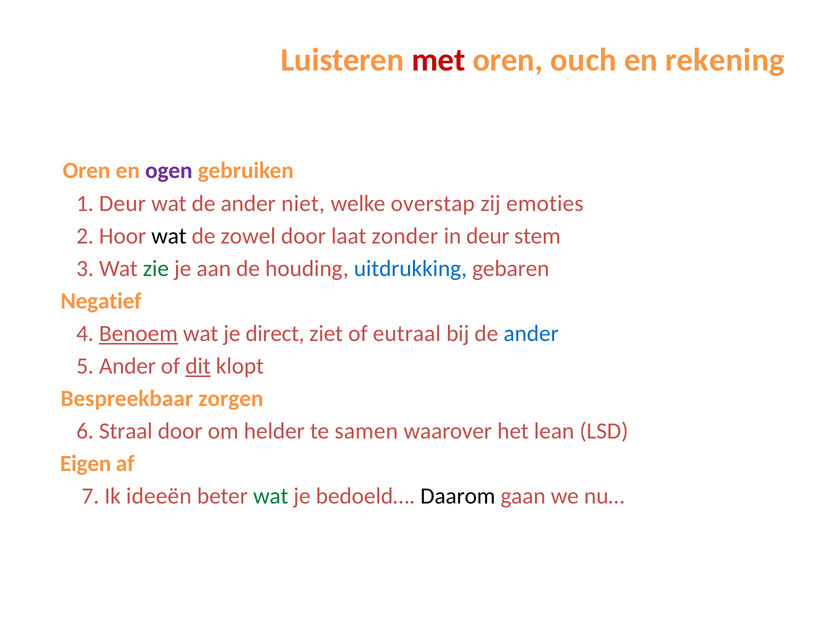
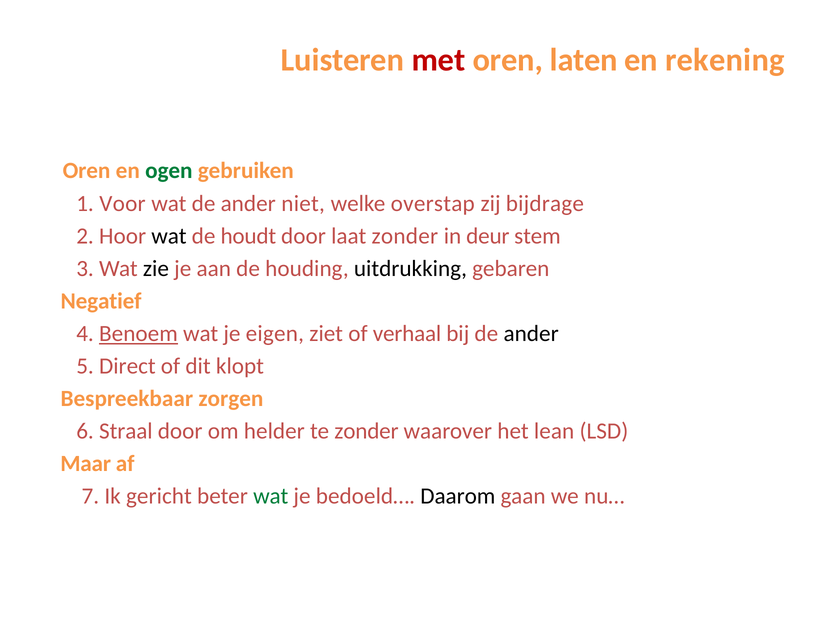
ouch: ouch -> laten
ogen colour: purple -> green
1 Deur: Deur -> Voor
emoties: emoties -> bijdrage
zowel: zowel -> houdt
zie colour: green -> black
uitdrukking colour: blue -> black
direct: direct -> eigen
eutraal: eutraal -> verhaal
ander at (531, 334) colour: blue -> black
5 Ander: Ander -> Direct
dit underline: present -> none
te samen: samen -> zonder
Eigen: Eigen -> Maar
ideeën: ideeën -> gericht
